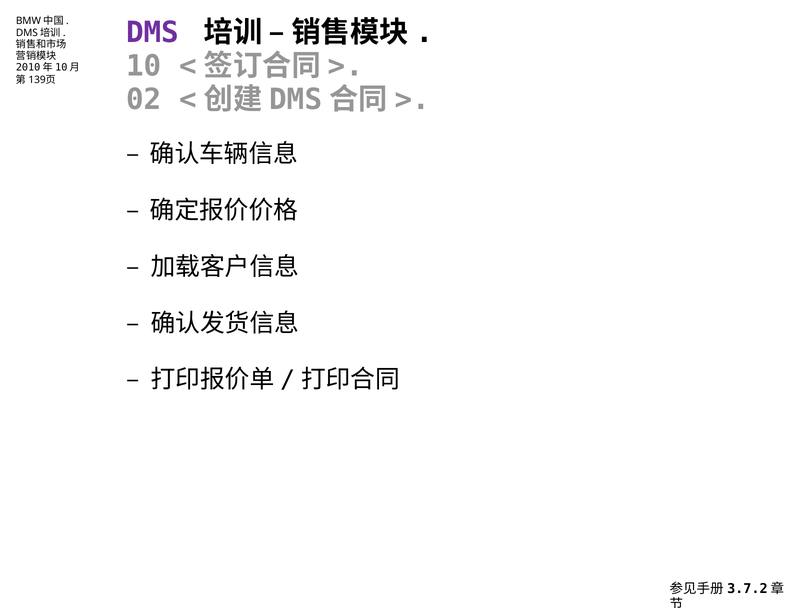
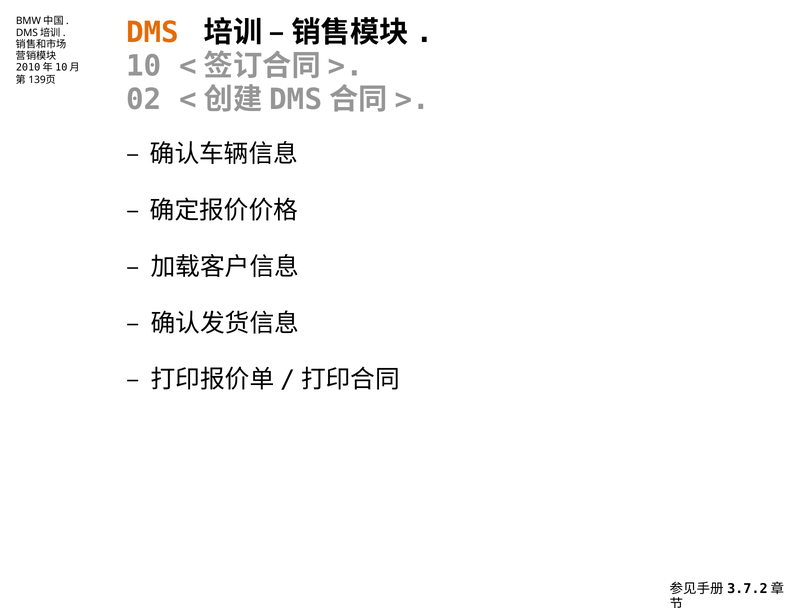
DMS colour: purple -> orange
